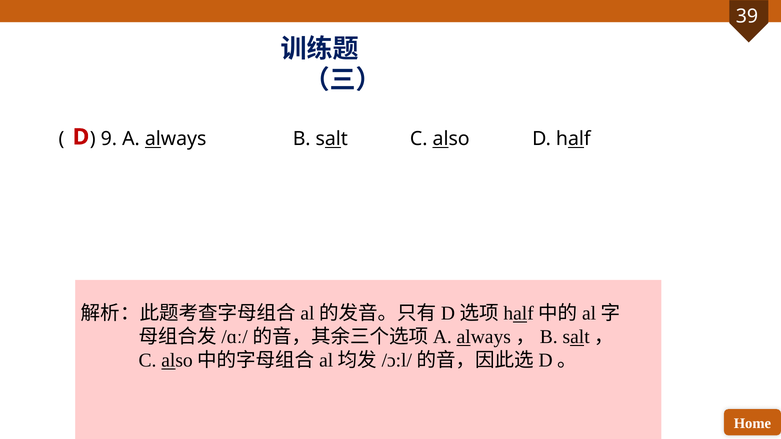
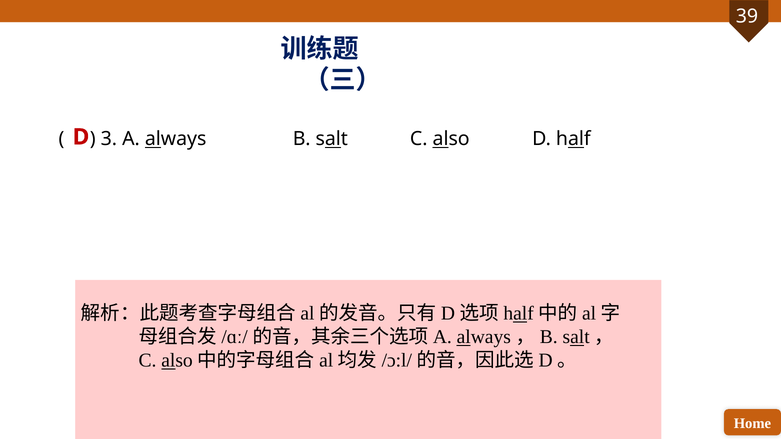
9: 9 -> 3
